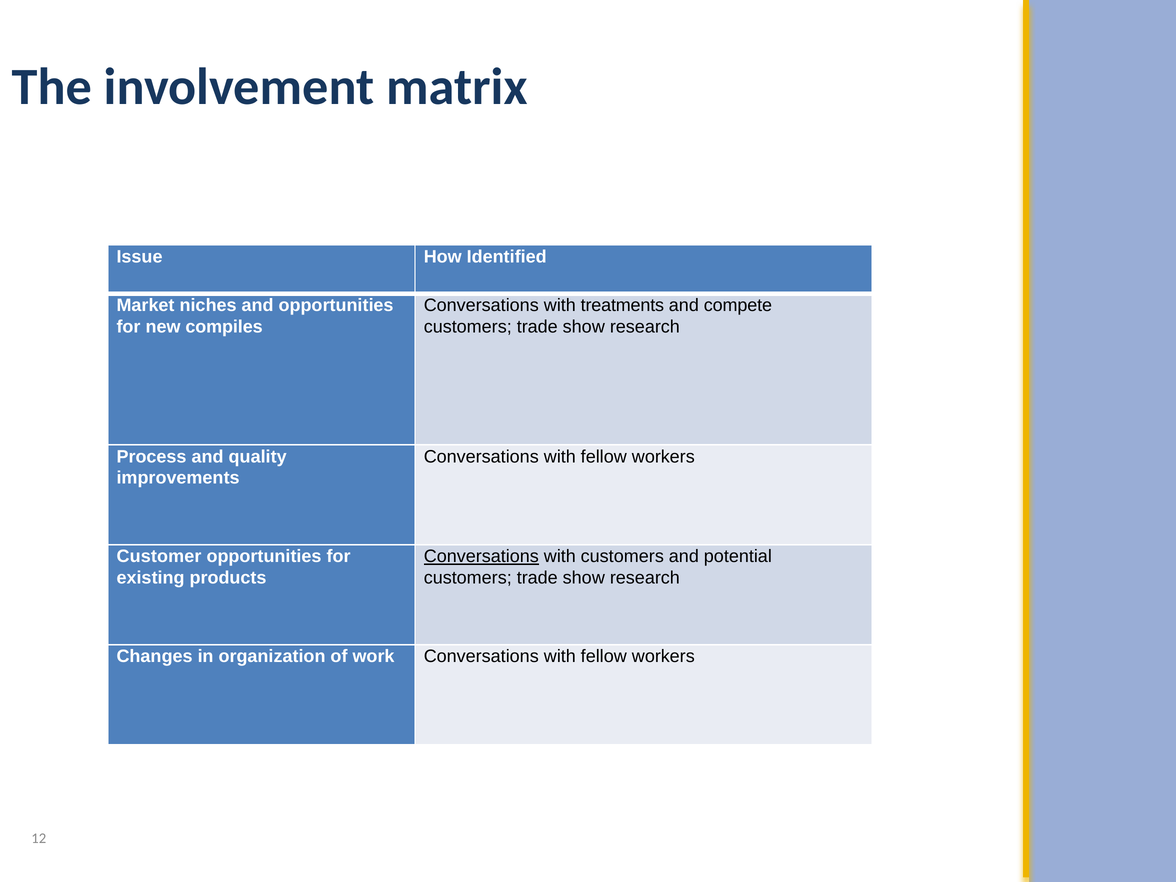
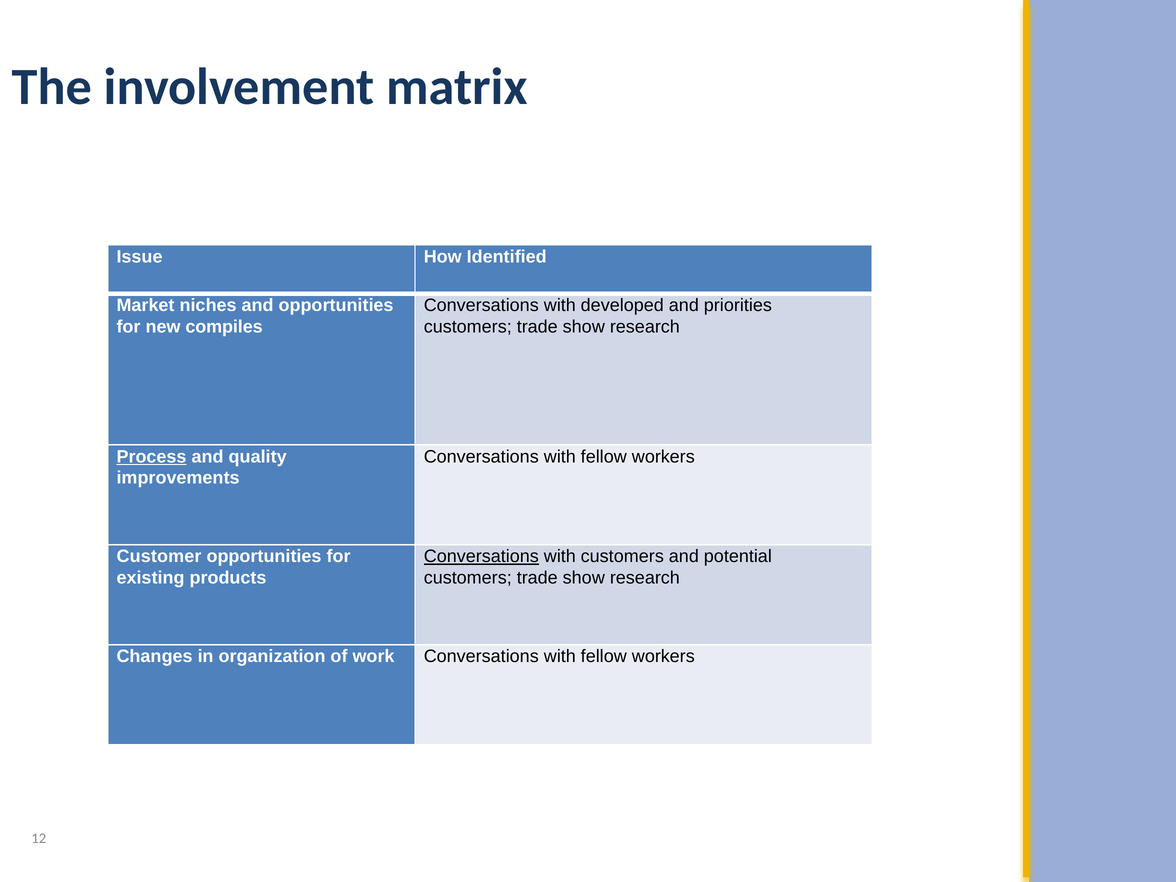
treatments: treatments -> developed
compete: compete -> priorities
Process underline: none -> present
